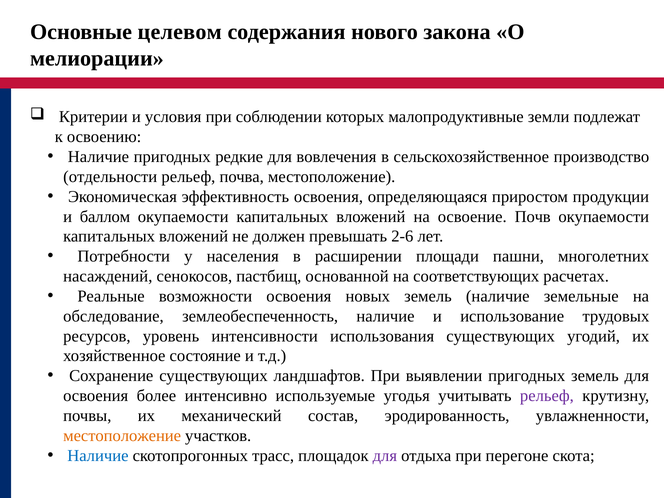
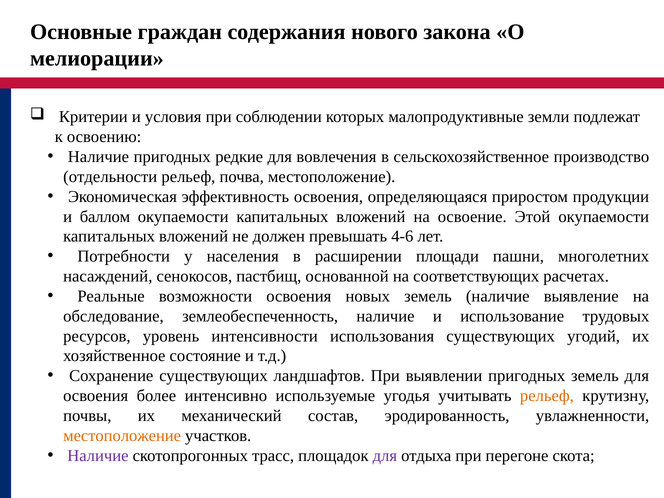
целевом: целевом -> граждан
Почв: Почв -> Этой
2-6: 2-6 -> 4-6
земельные: земельные -> выявление
рельеф at (547, 396) colour: purple -> orange
Наличие at (98, 456) colour: blue -> purple
